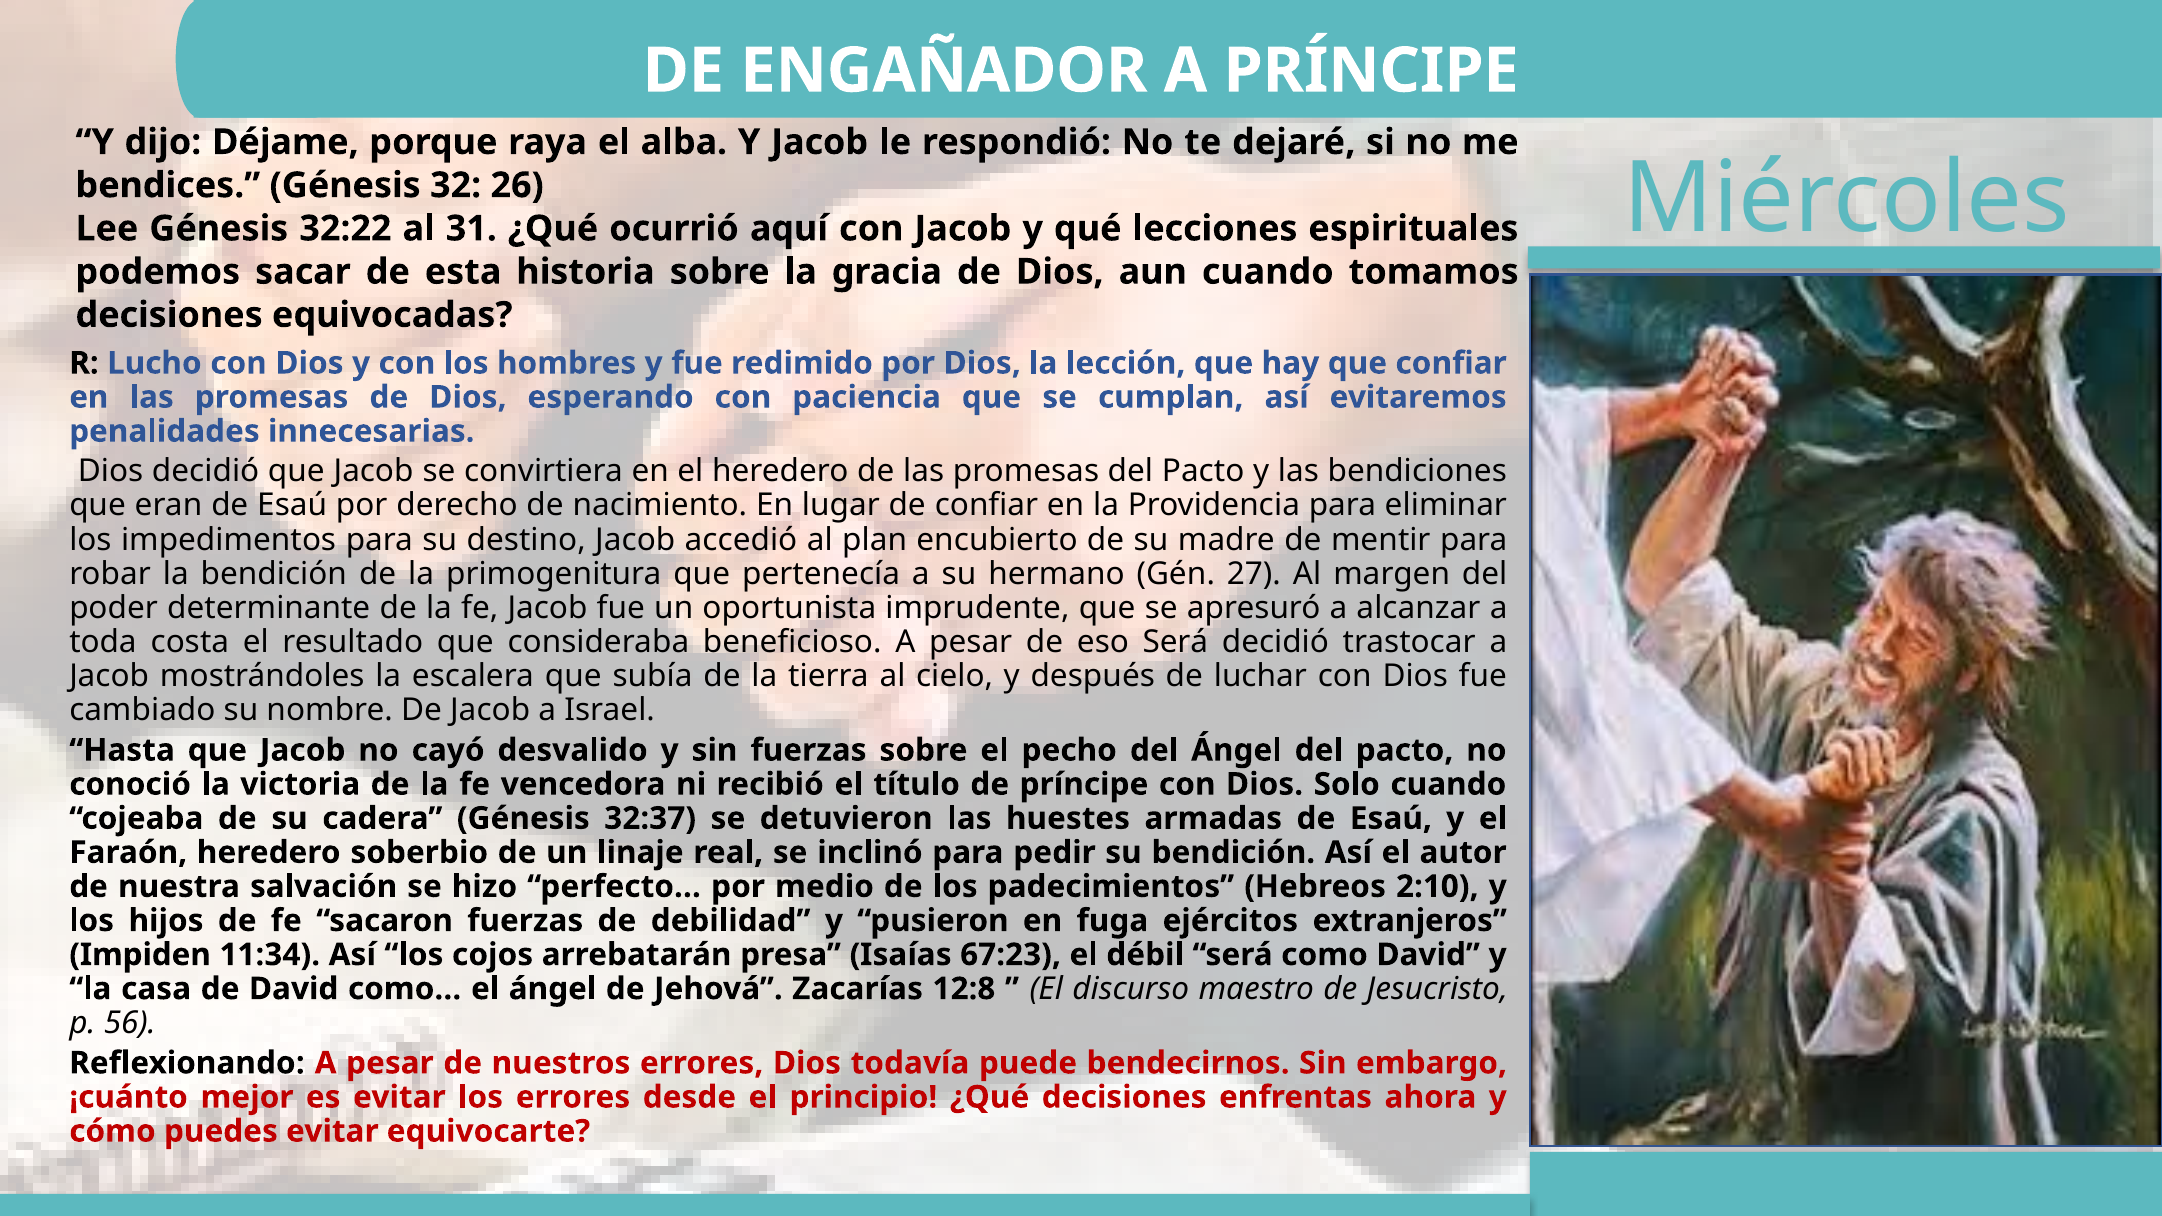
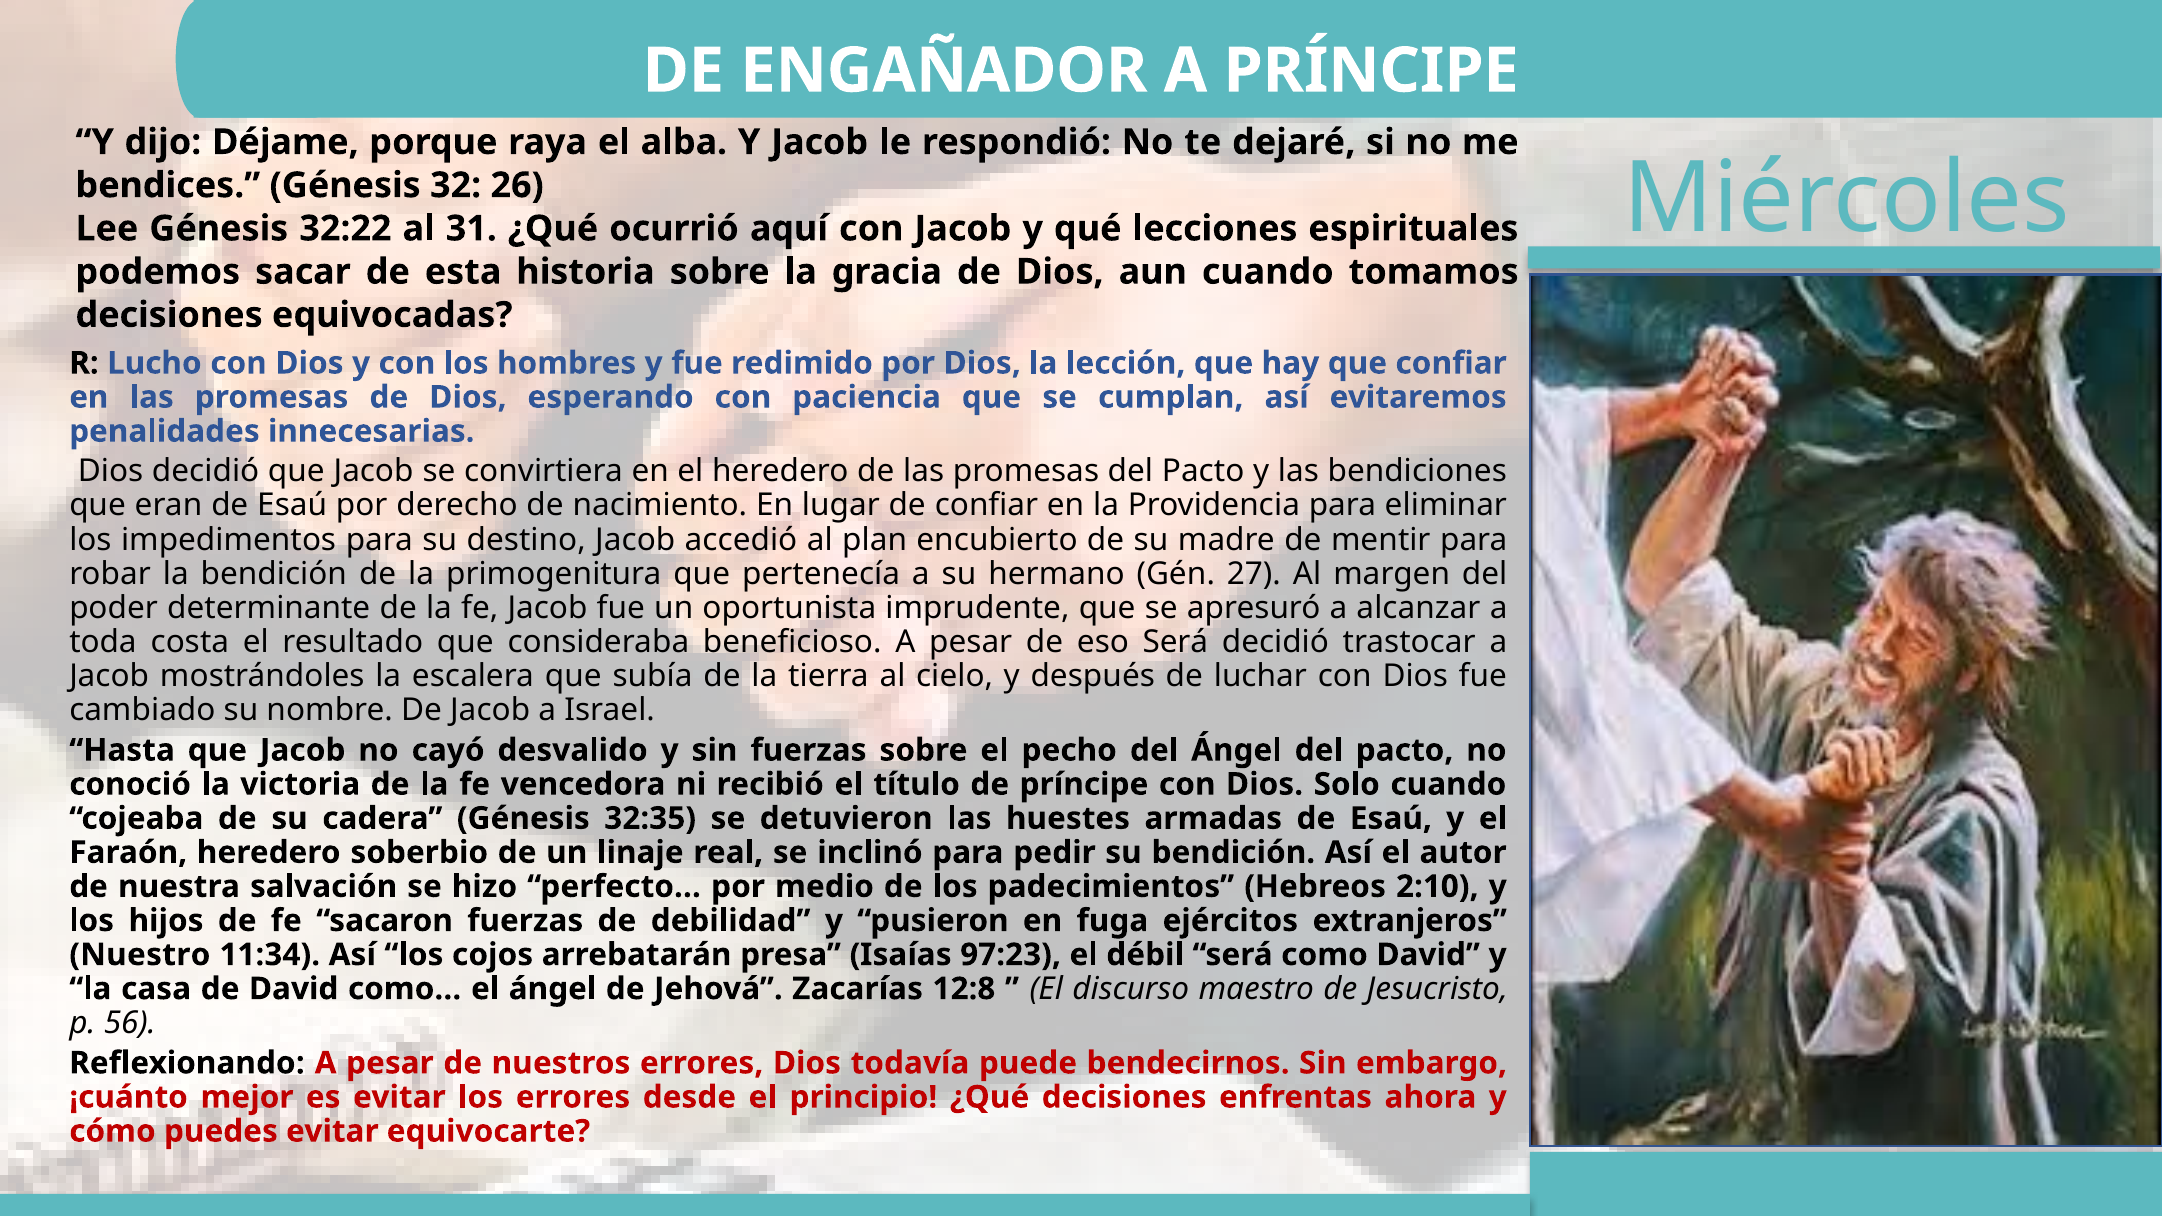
32:37: 32:37 -> 32:35
Impiden: Impiden -> Nuestro
67:23: 67:23 -> 97:23
